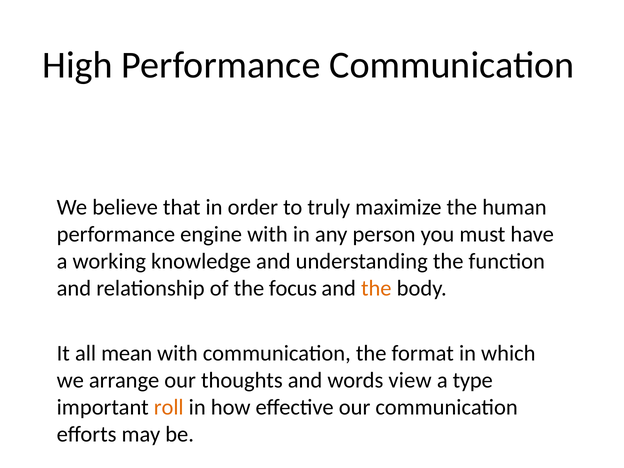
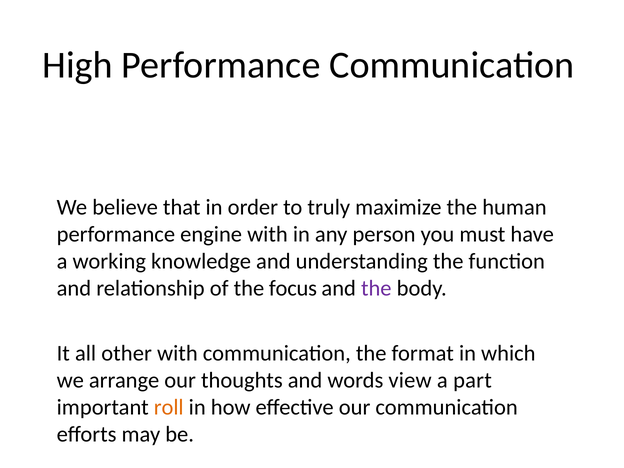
the at (376, 288) colour: orange -> purple
mean: mean -> other
type: type -> part
